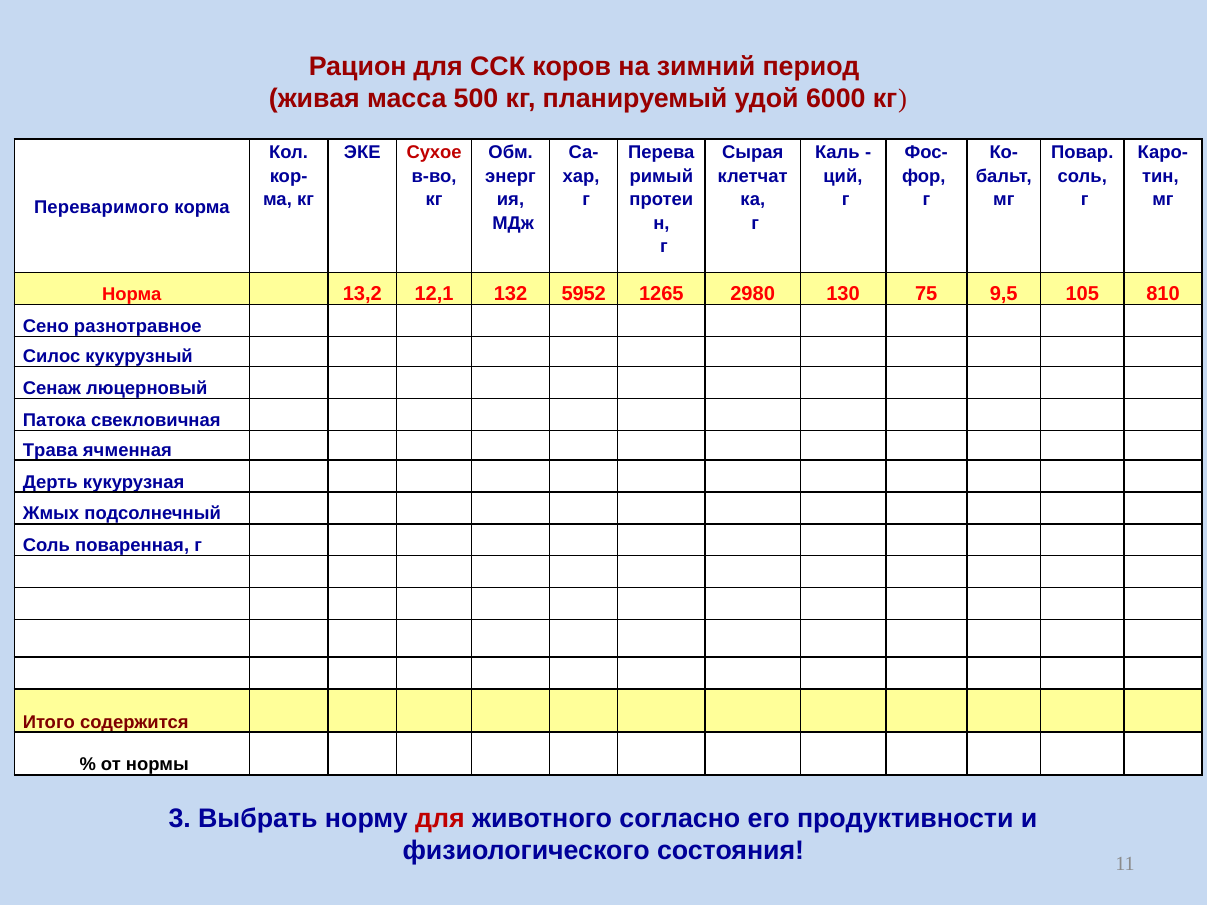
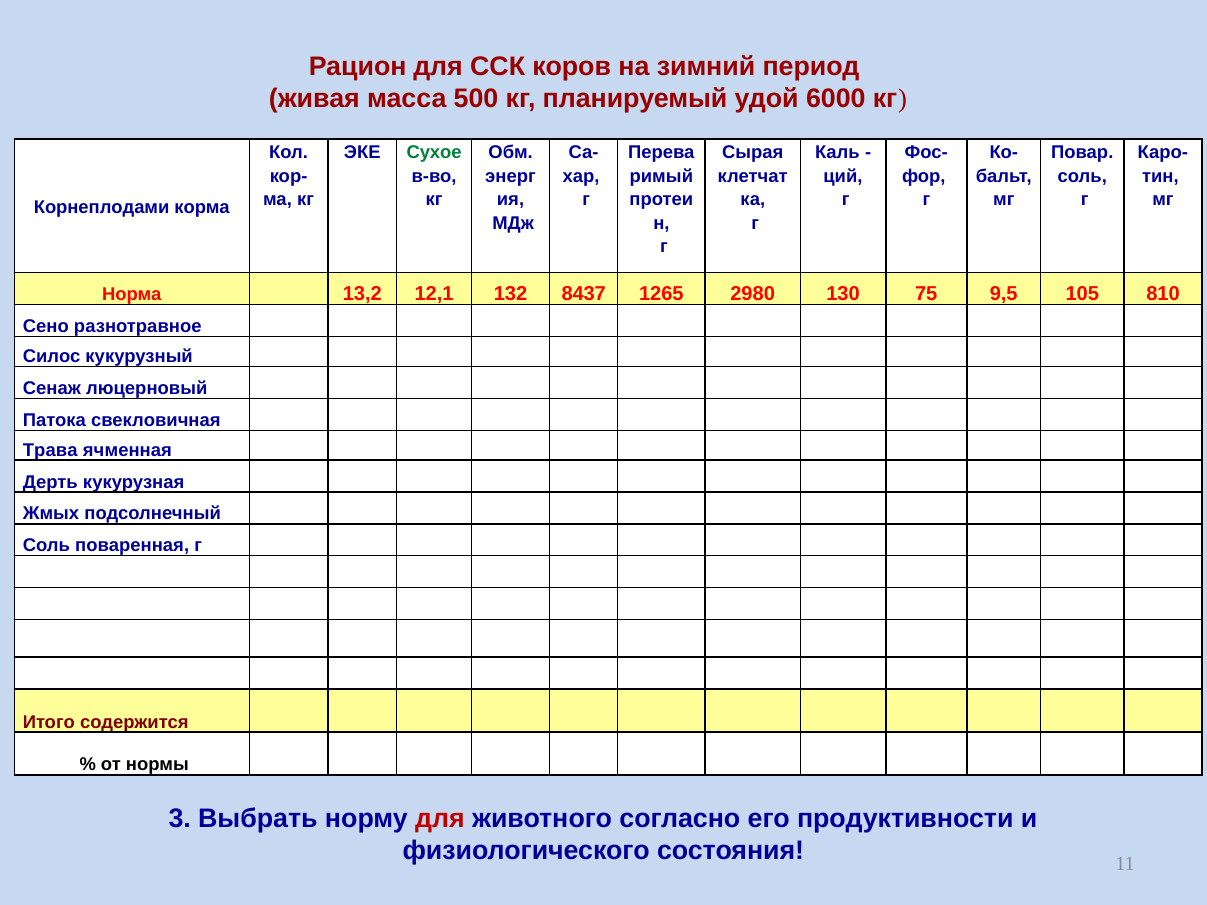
Сухое colour: red -> green
Переваримого: Переваримого -> Корнеплодами
5952: 5952 -> 8437
